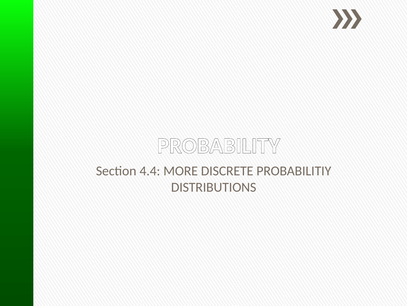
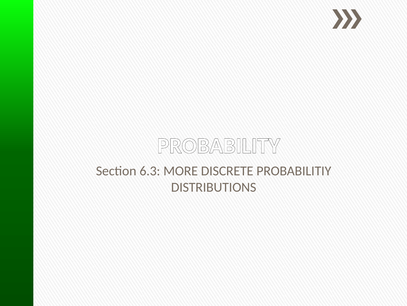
4.4: 4.4 -> 6.3
